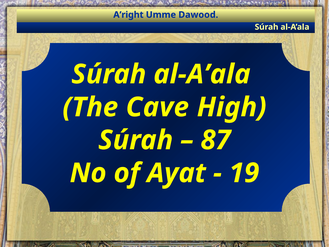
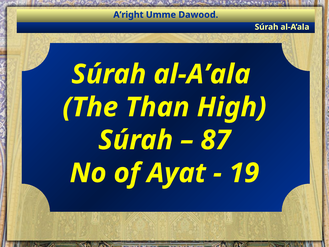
Cave: Cave -> Than
